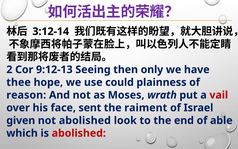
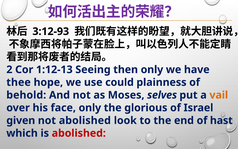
3:12-14: 3:12-14 -> 3:12-93
9:12-13: 9:12-13 -> 1:12-13
reason: reason -> behold
wrath: wrath -> selves
vail colour: red -> orange
face sent: sent -> only
raiment: raiment -> glorious
able: able -> hast
